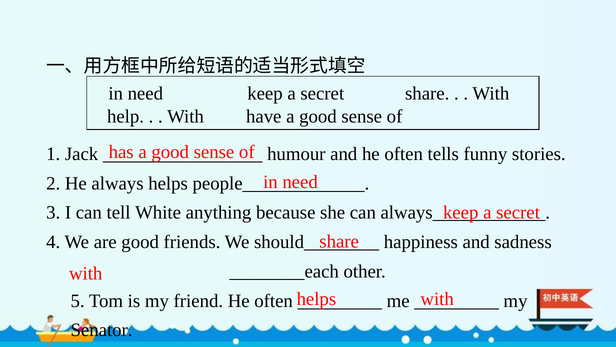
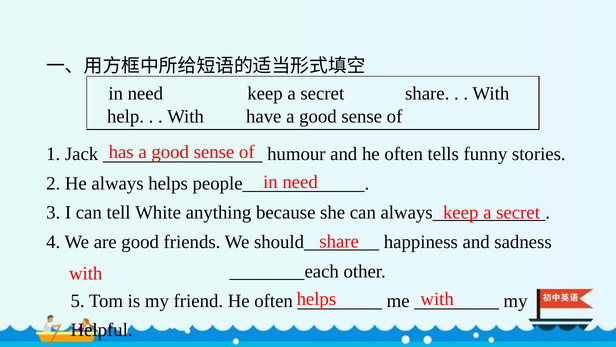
Senator: Senator -> Helpful
